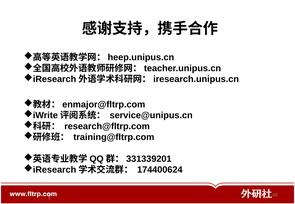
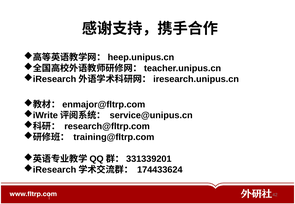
174400624: 174400624 -> 174433624
